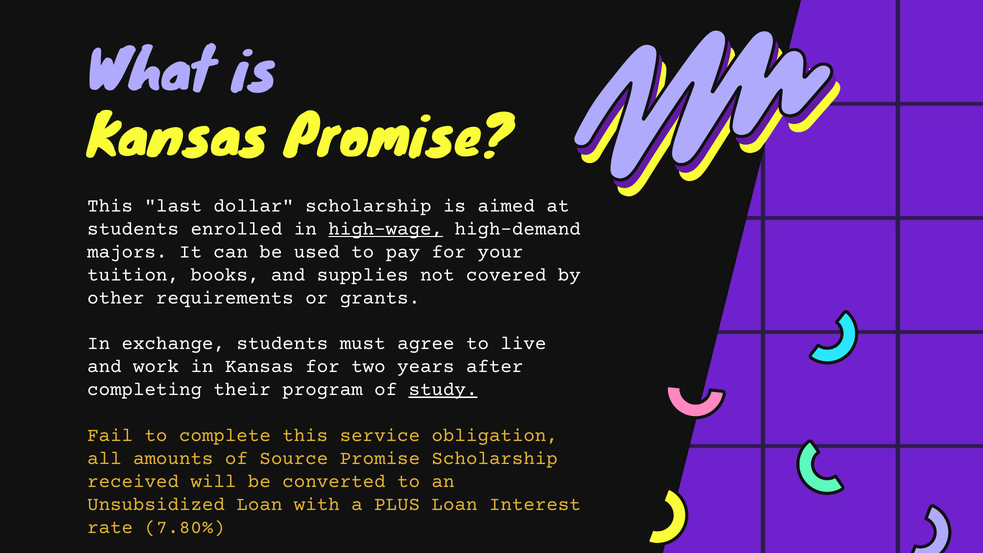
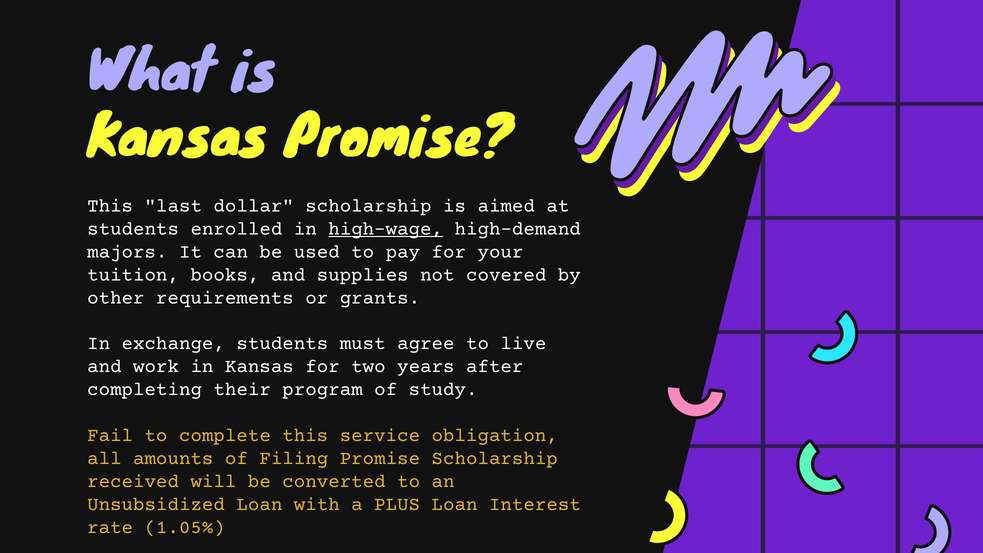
study underline: present -> none
Source: Source -> Filing
7.80%: 7.80% -> 1.05%
